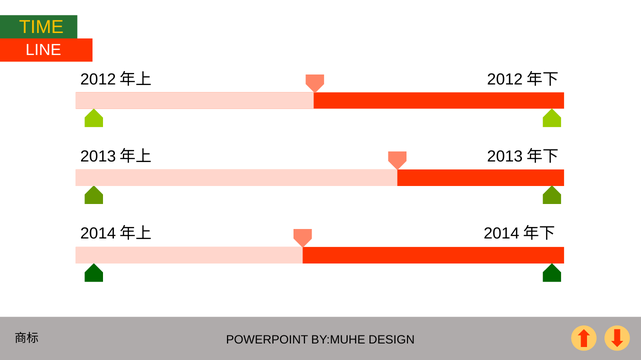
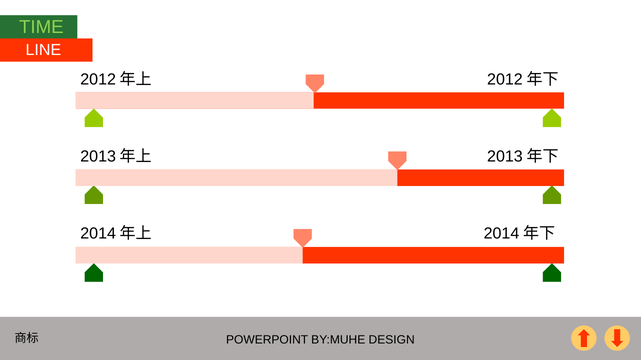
TIME colour: yellow -> light green
